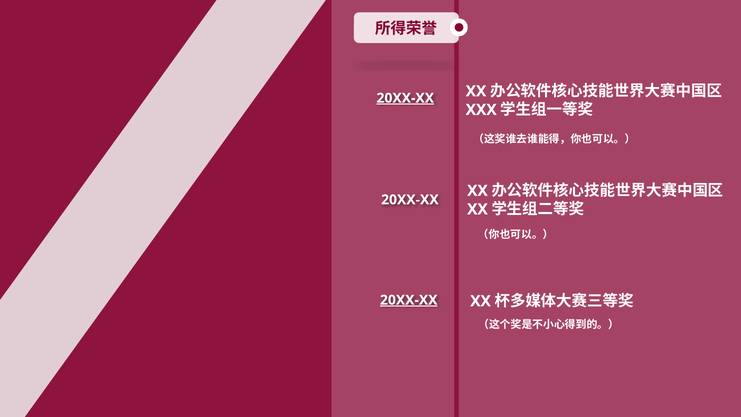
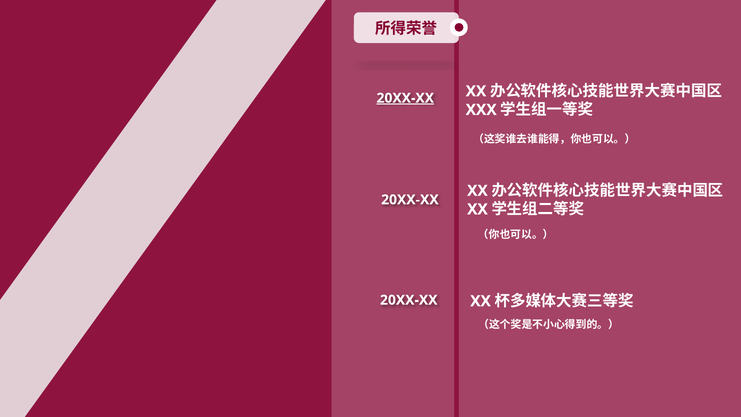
20XX-XX at (409, 300) underline: present -> none
